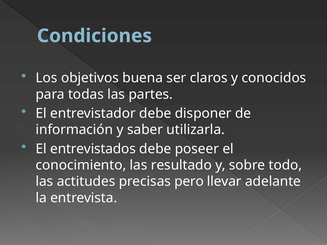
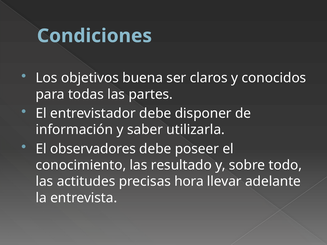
entrevistados: entrevistados -> observadores
pero: pero -> hora
